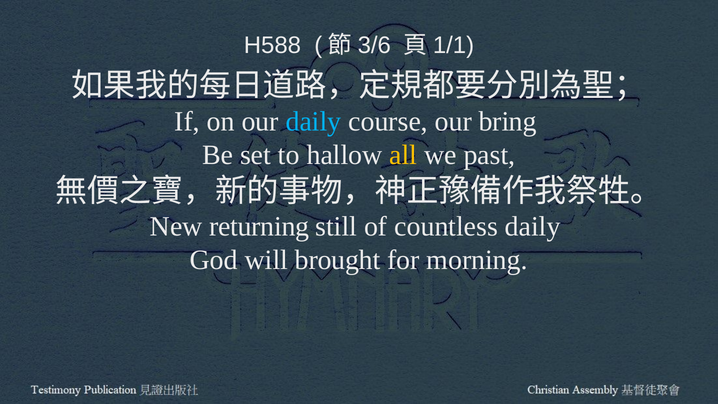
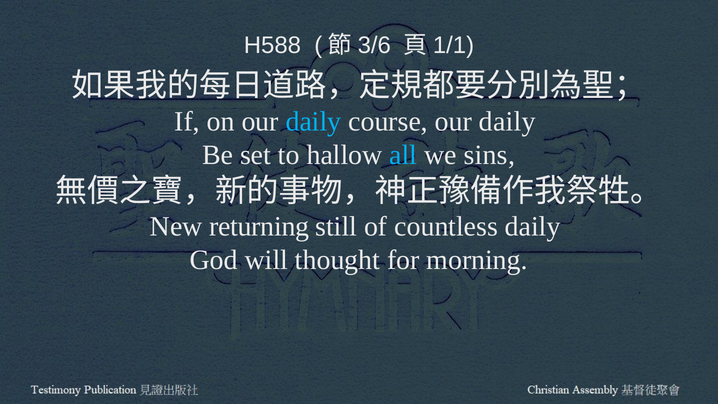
course our bring: bring -> daily
all colour: yellow -> light blue
past: past -> sins
brought: brought -> thought
